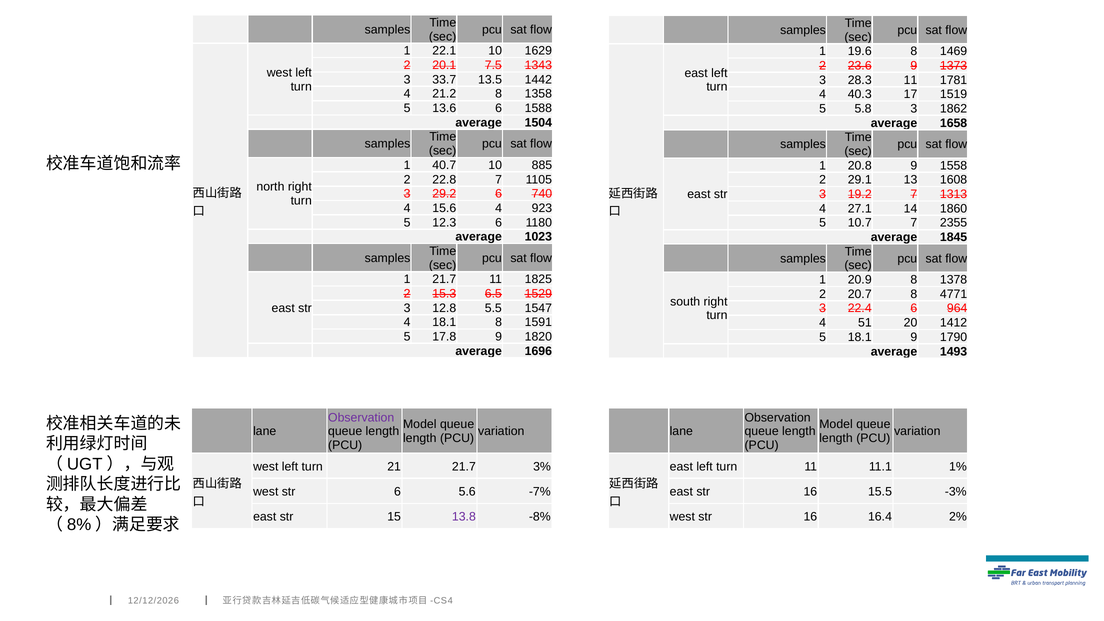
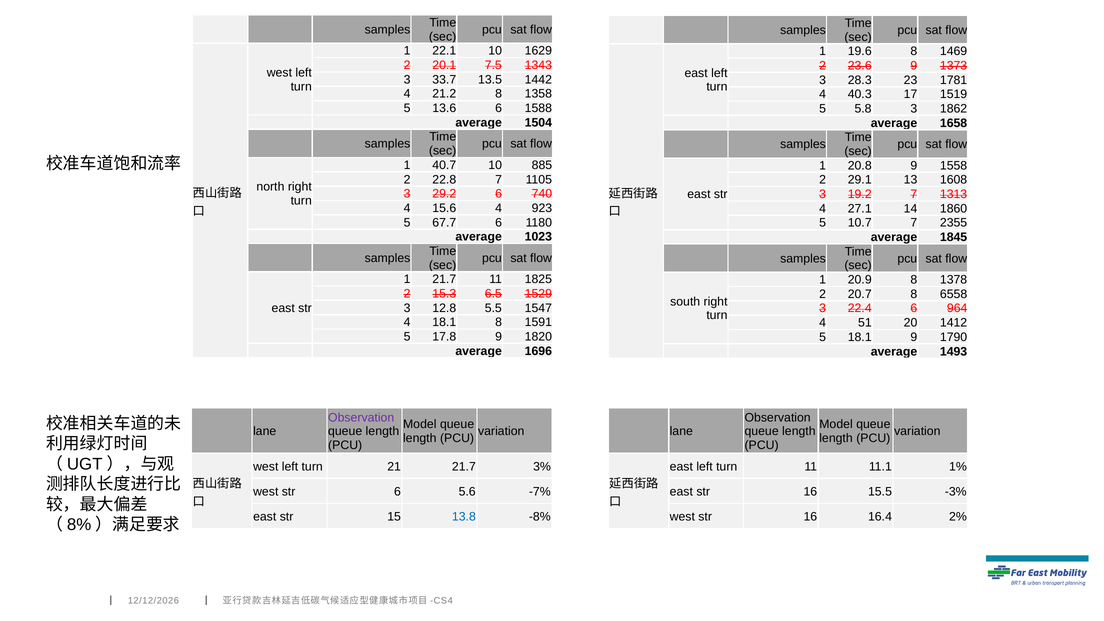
28.3 11: 11 -> 23
12.3: 12.3 -> 67.7
4771: 4771 -> 6558
13.8 colour: purple -> blue
